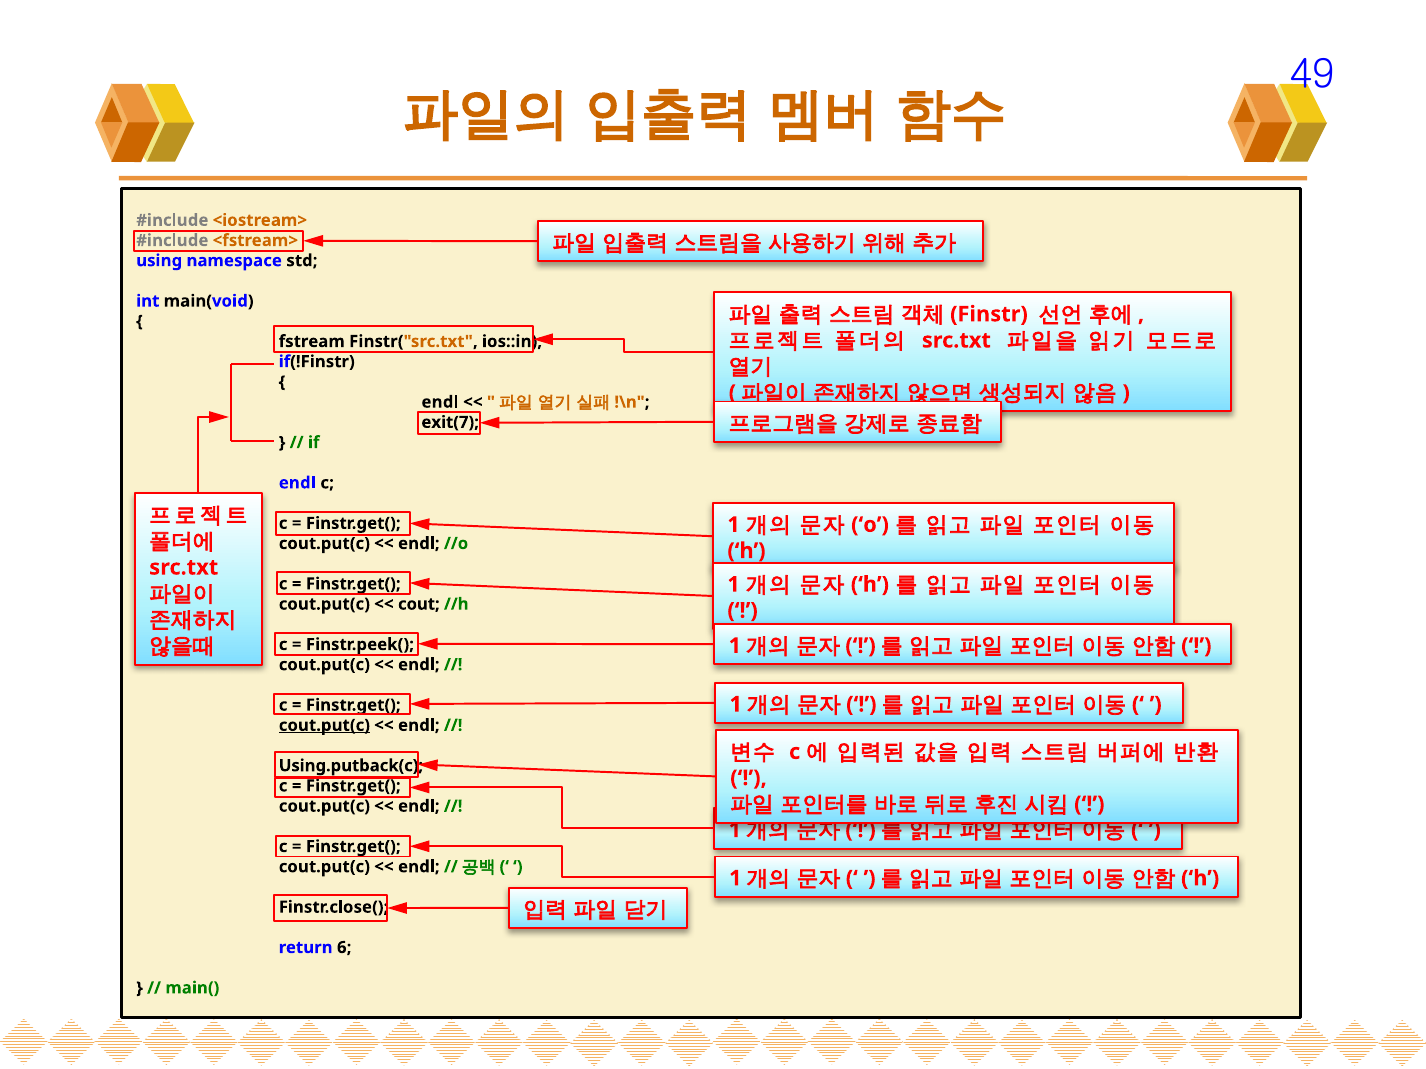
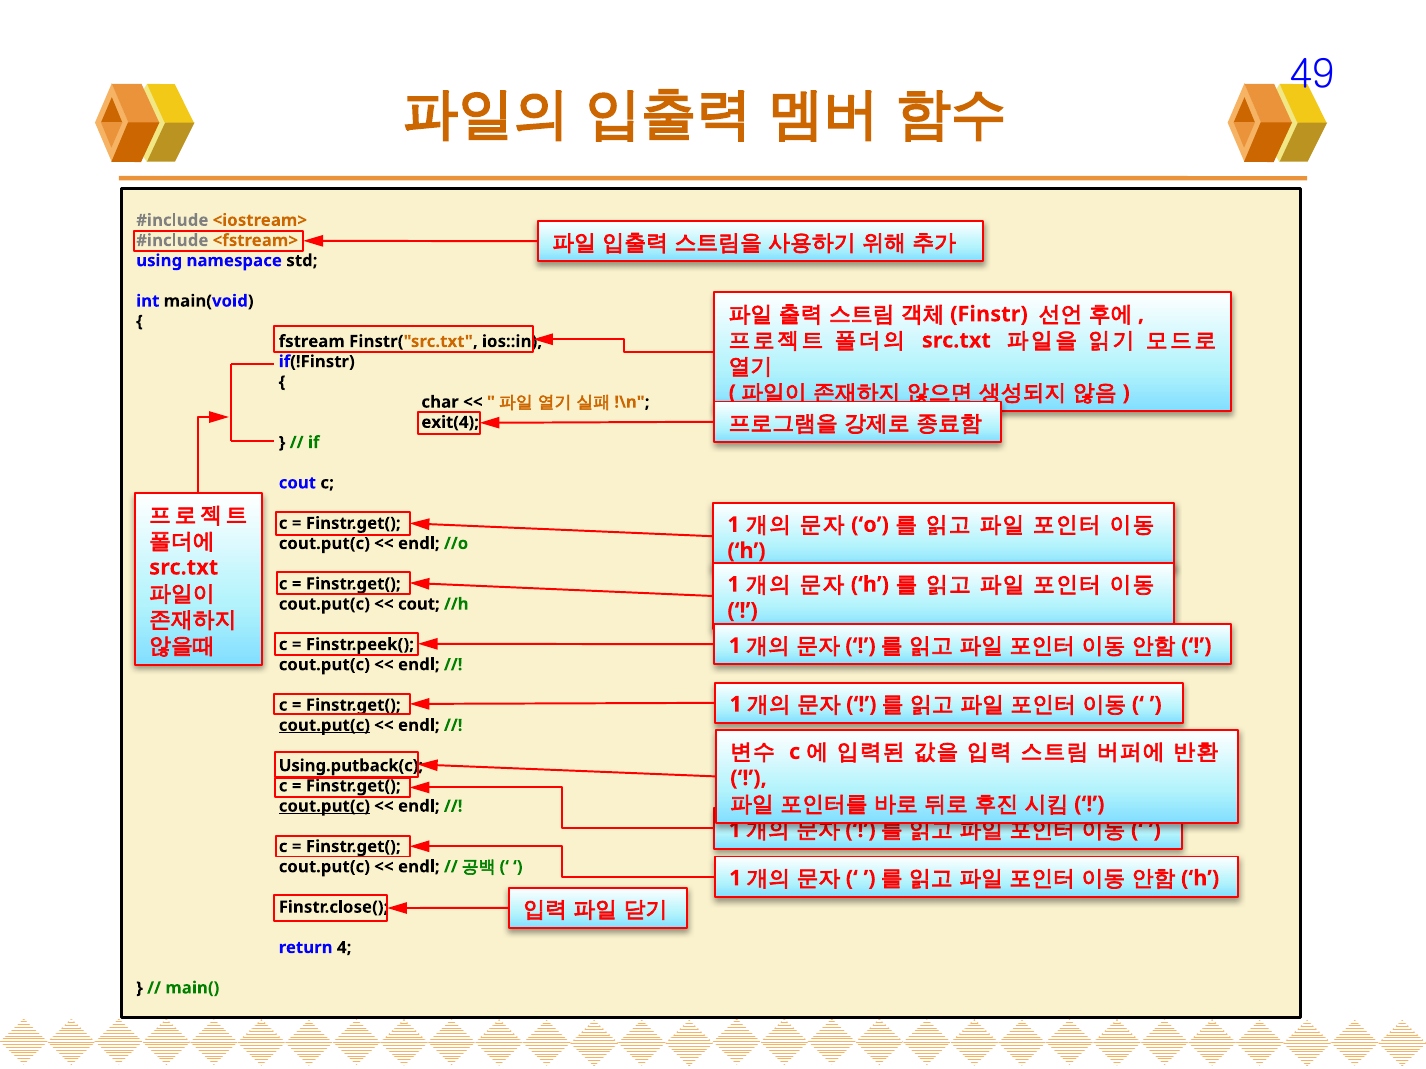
endl at (440, 402): endl -> char
exit(7: exit(7 -> exit(4
endl at (297, 483): endl -> cout
cout.put(c at (324, 806) underline: none -> present
6: 6 -> 4
